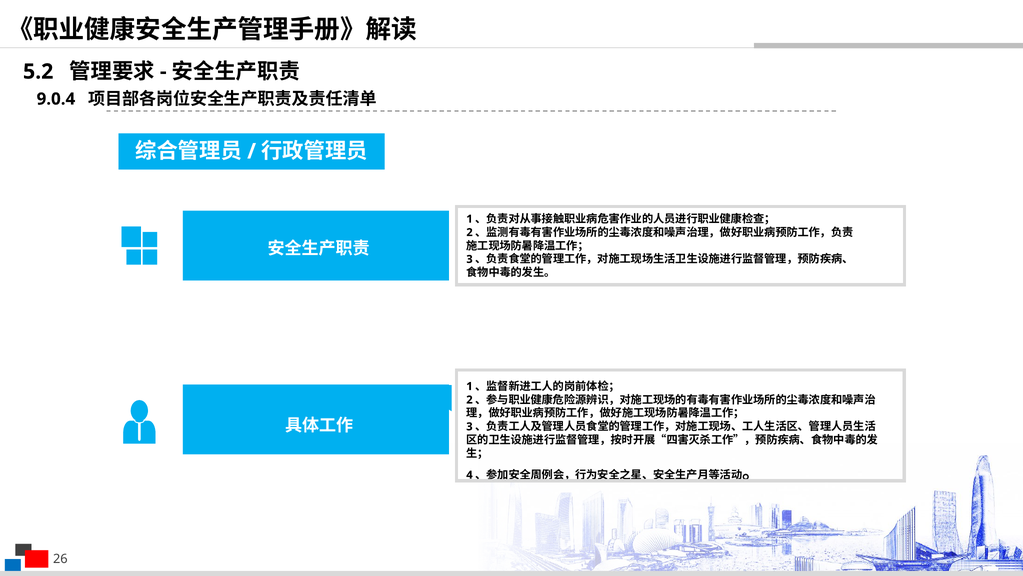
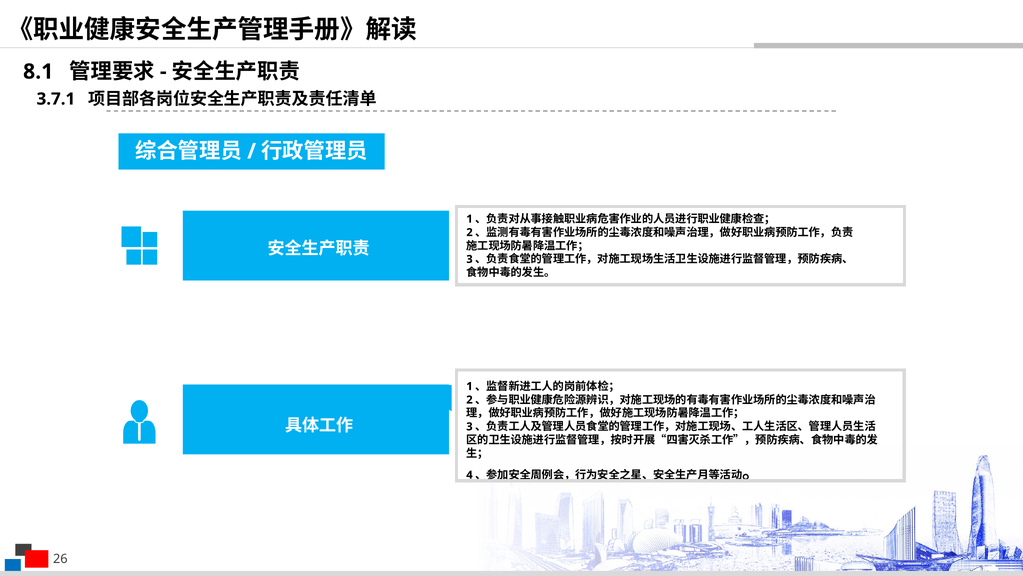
5.2: 5.2 -> 8.1
9.0.4: 9.0.4 -> 3.7.1
